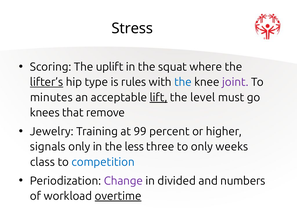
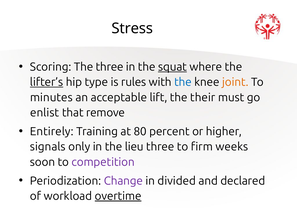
The uplift: uplift -> three
squat underline: none -> present
joint colour: purple -> orange
lift underline: present -> none
level: level -> their
knees: knees -> enlist
Jewelry: Jewelry -> Entirely
99: 99 -> 80
less: less -> lieu
to only: only -> firm
class: class -> soon
competition colour: blue -> purple
numbers: numbers -> declared
